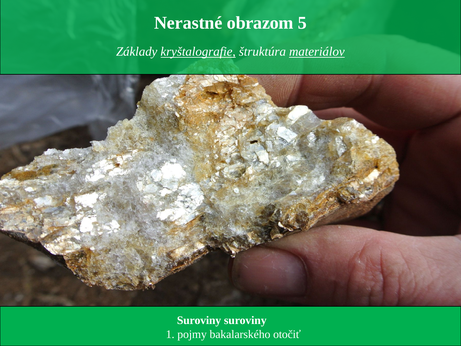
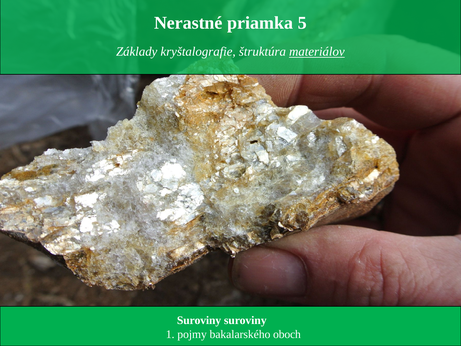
obrazom: obrazom -> priamka
kryštalografie underline: present -> none
otočiť: otočiť -> oboch
